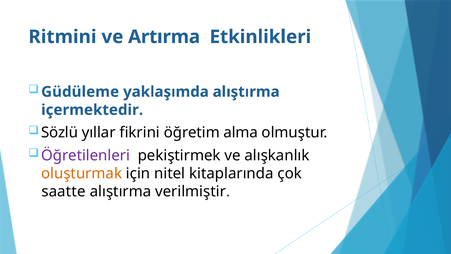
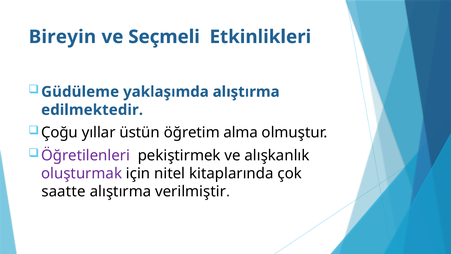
Ritmini: Ritmini -> Bireyin
Artırma: Artırma -> Seçmeli
içermektedir: içermektedir -> edilmektedir
Sözlü: Sözlü -> Çoğu
fikrini: fikrini -> üstün
oluşturmak colour: orange -> purple
